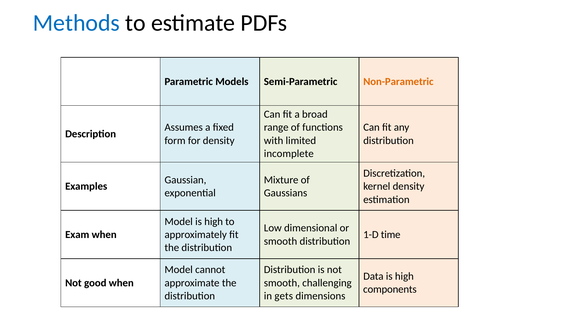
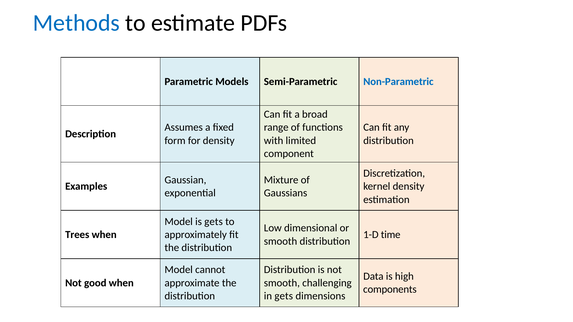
Non-Parametric colour: orange -> blue
incomplete: incomplete -> component
Model is high: high -> gets
Exam: Exam -> Trees
